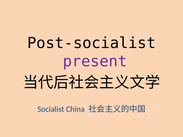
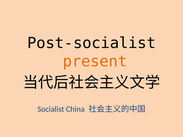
present colour: purple -> orange
